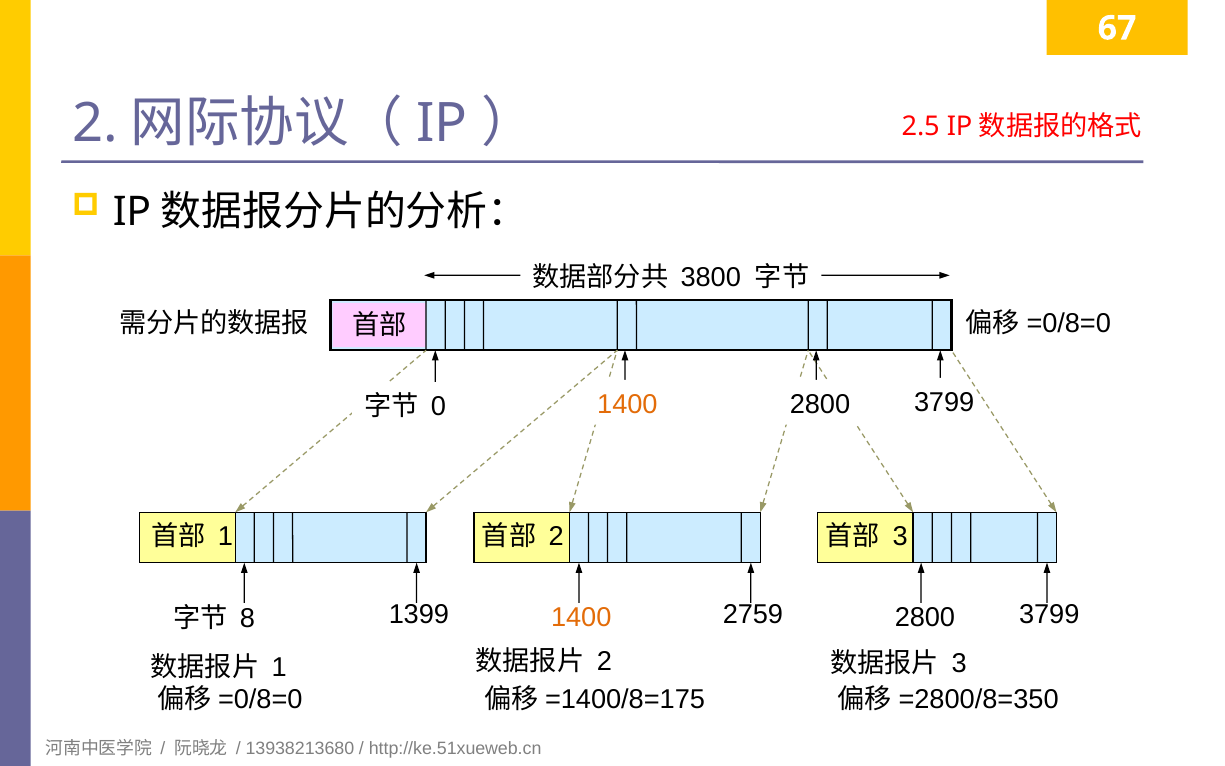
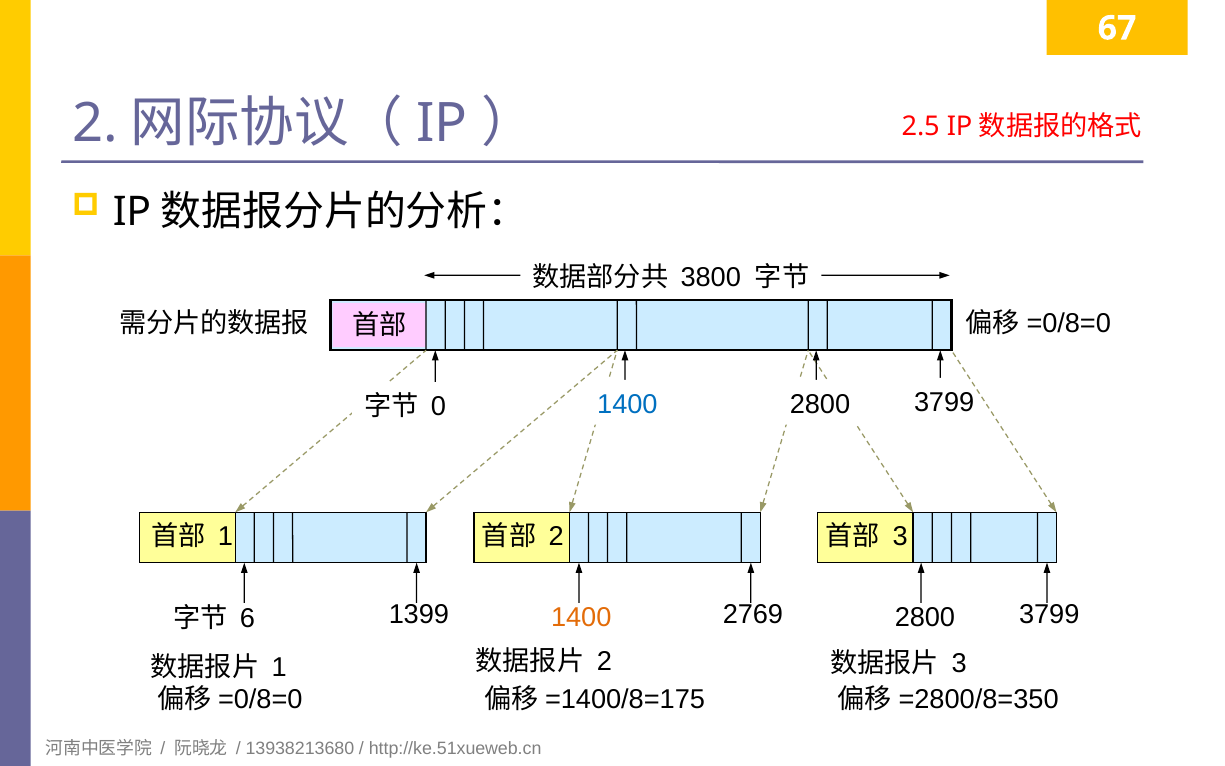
1400 at (627, 404) colour: orange -> blue
2759: 2759 -> 2769
8: 8 -> 6
